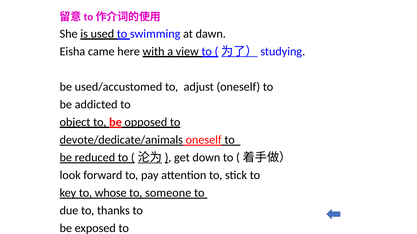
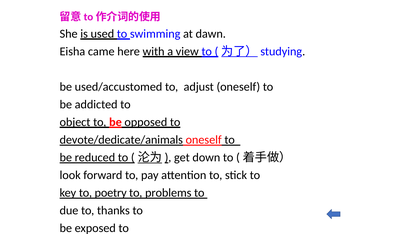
whose: whose -> poetry
someone: someone -> problems
